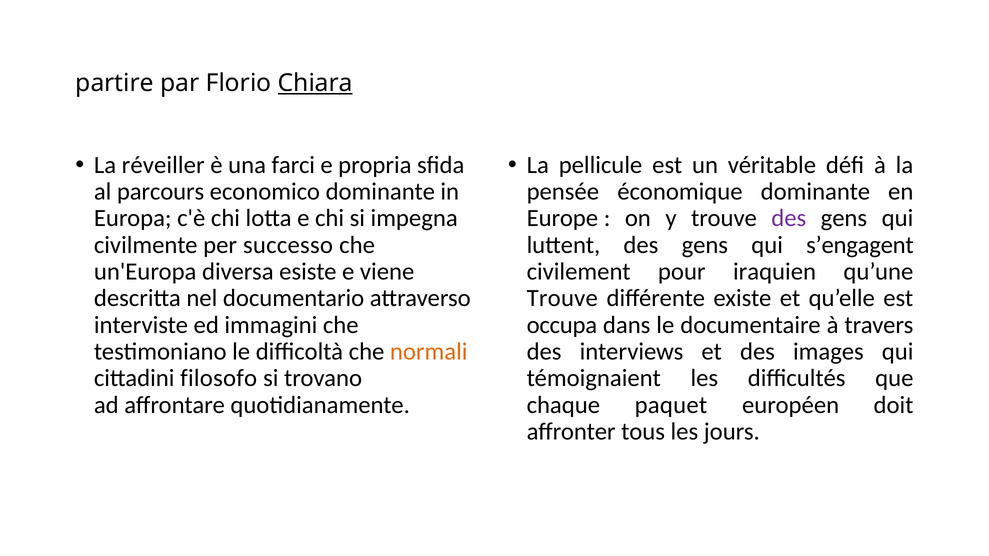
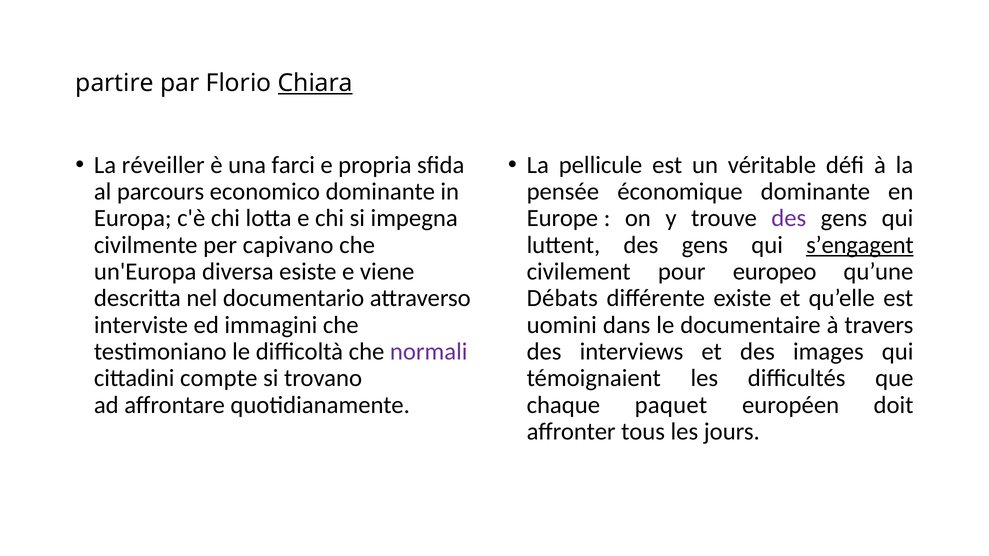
successo: successo -> capivano
s’engagent underline: none -> present
iraquien: iraquien -> europeo
Trouve at (562, 298): Trouve -> Débats
occupa: occupa -> uomini
normali colour: orange -> purple
filosofo: filosofo -> compte
